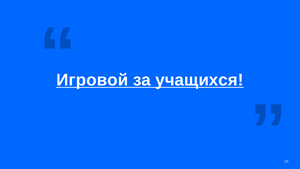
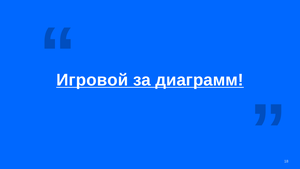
учащихся: учащихся -> диаграмм
